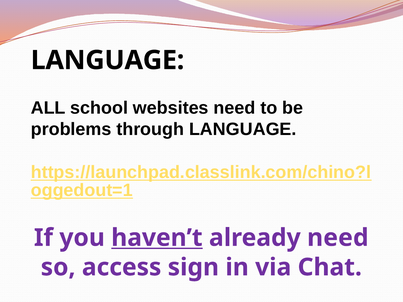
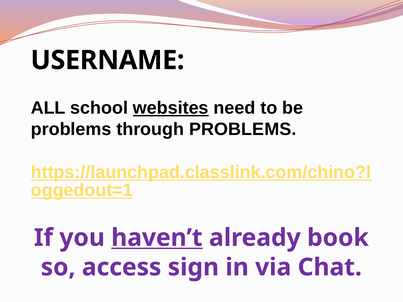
LANGUAGE at (107, 60): LANGUAGE -> USERNAME
websites underline: none -> present
through LANGUAGE: LANGUAGE -> PROBLEMS
already need: need -> book
